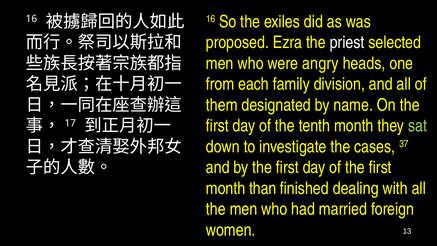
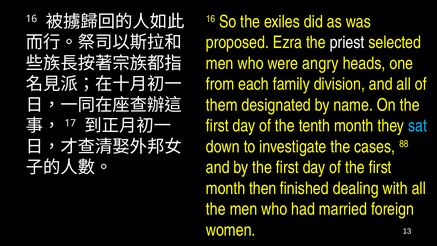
sat colour: light green -> light blue
37: 37 -> 88
than: than -> then
